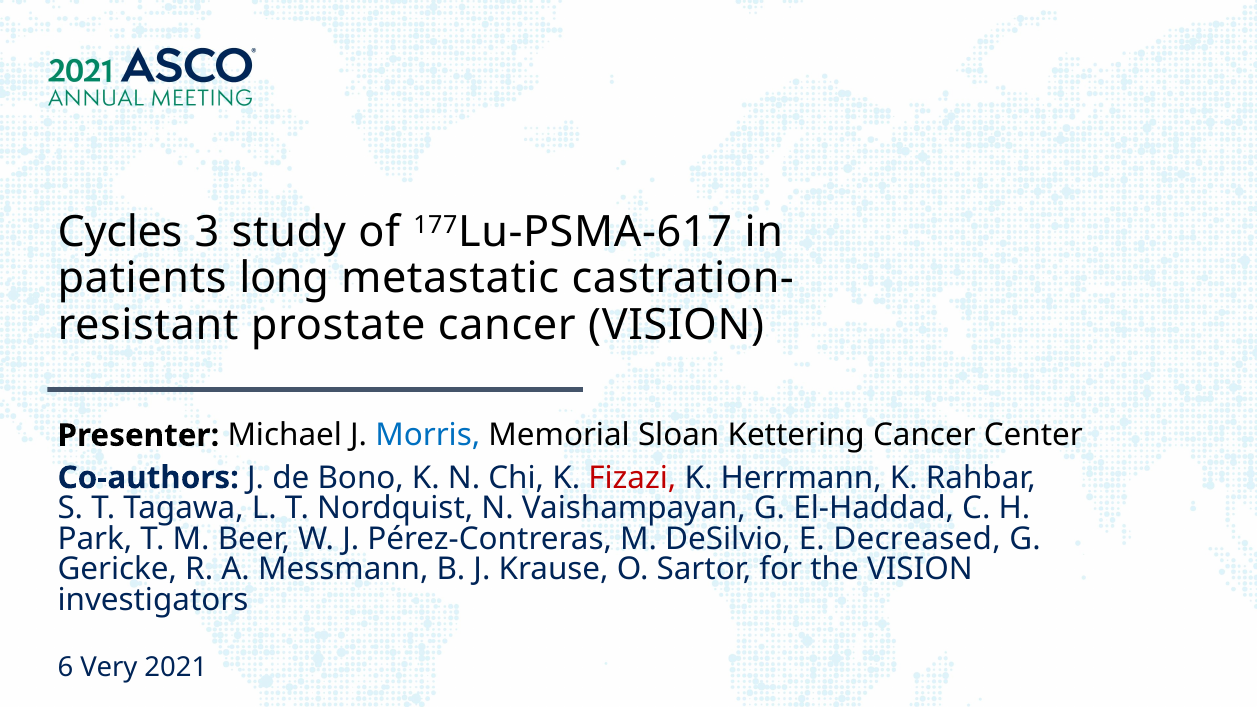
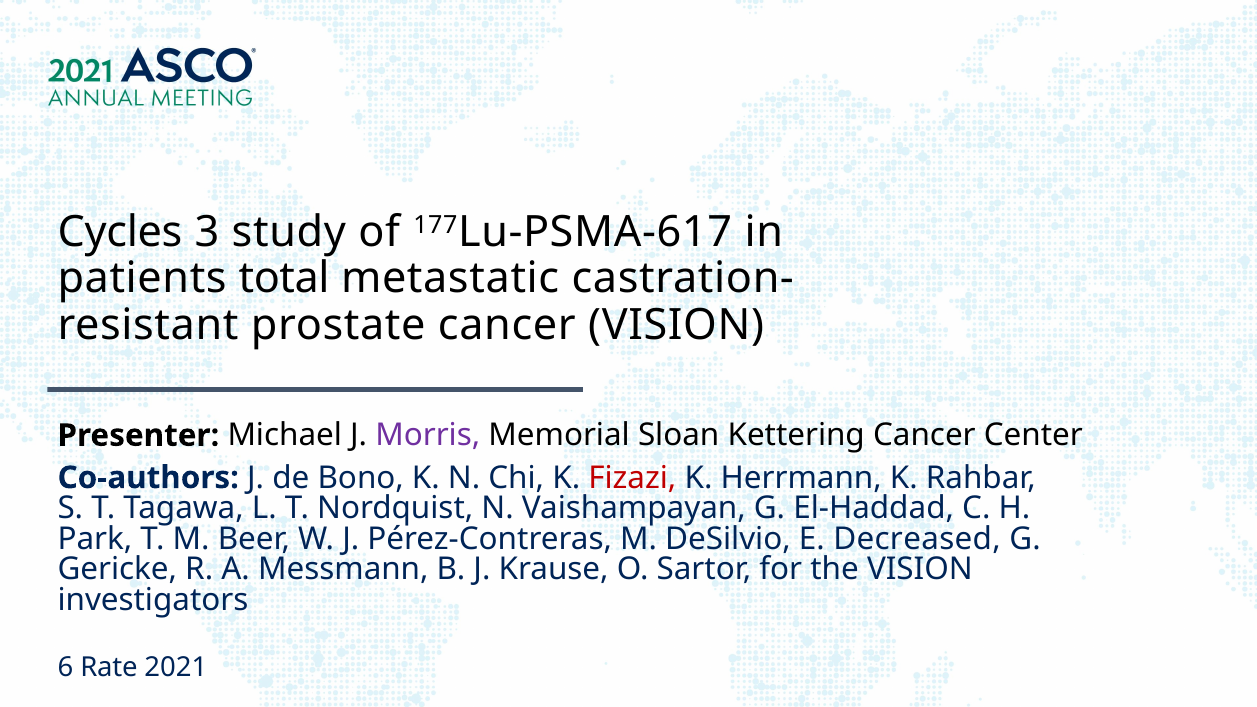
long: long -> total
Morris colour: blue -> purple
Very: Very -> Rate
